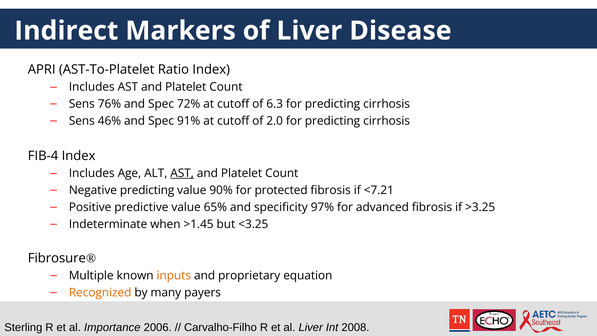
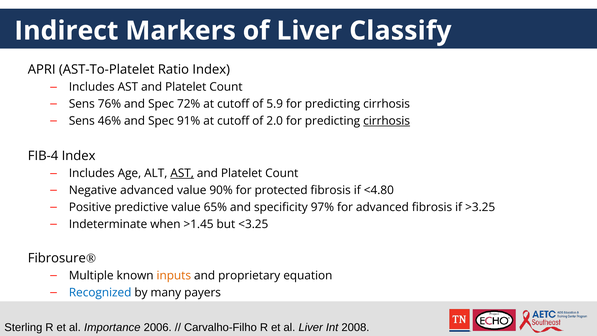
Disease: Disease -> Classify
6.3: 6.3 -> 5.9
cirrhosis at (387, 121) underline: none -> present
Negative predicting: predicting -> advanced
<7.21: <7.21 -> <4.80
Recognized colour: orange -> blue
